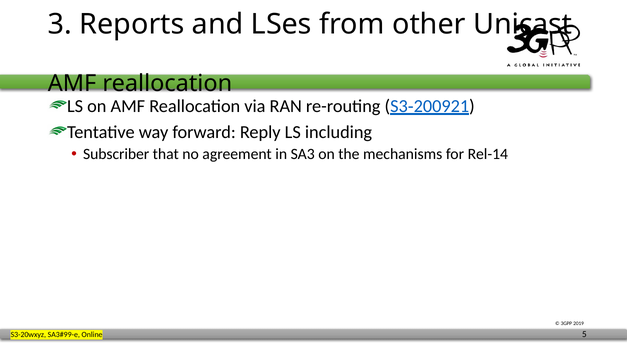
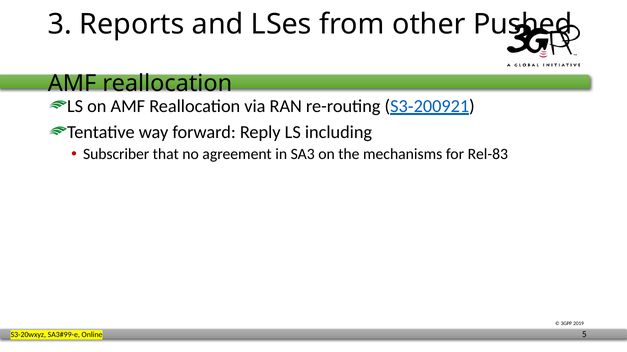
Unicast: Unicast -> Pushed
Rel-14: Rel-14 -> Rel-83
